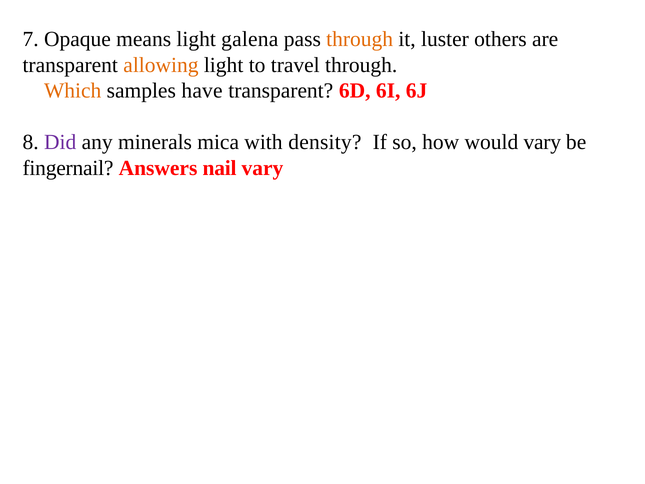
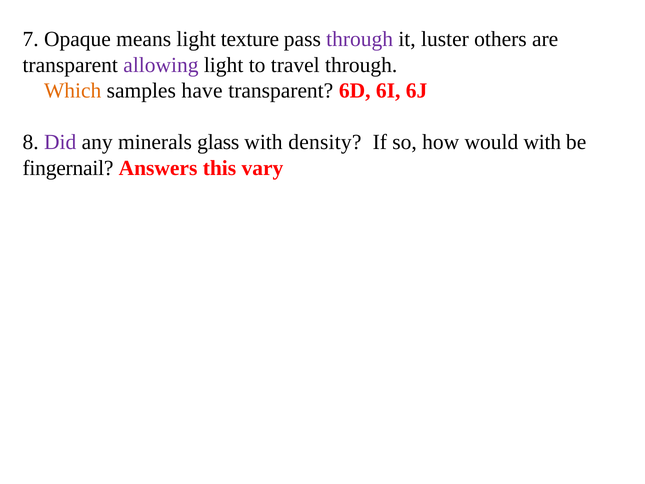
galena: galena -> texture
through at (360, 39) colour: orange -> purple
allowing colour: orange -> purple
mica: mica -> glass
would vary: vary -> with
nail: nail -> this
